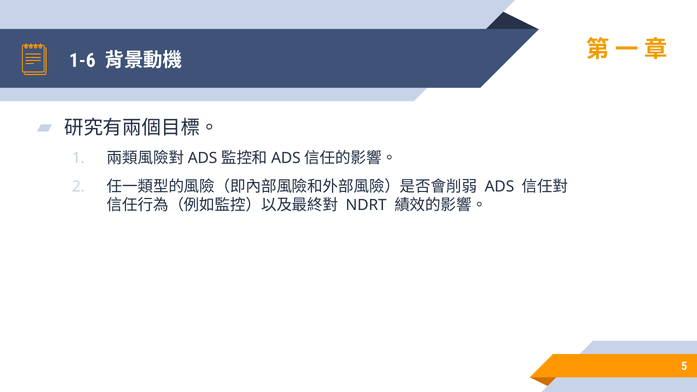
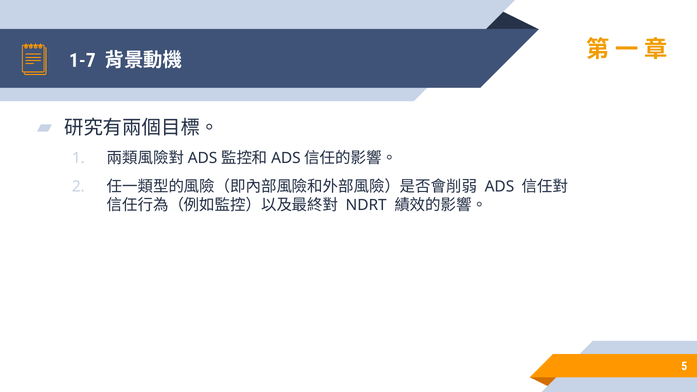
1-6: 1-6 -> 1-7
